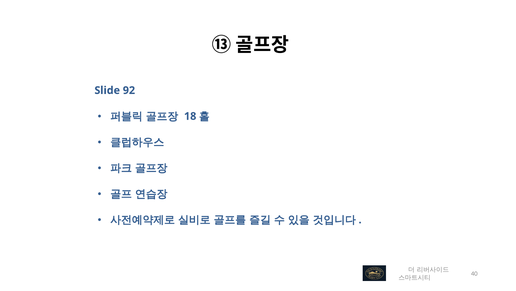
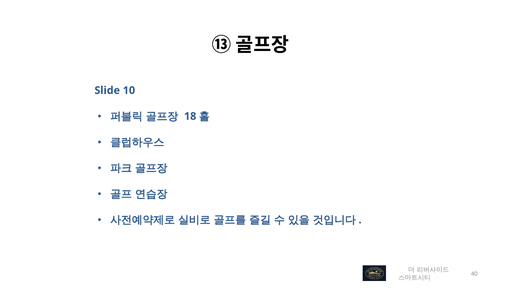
92: 92 -> 10
